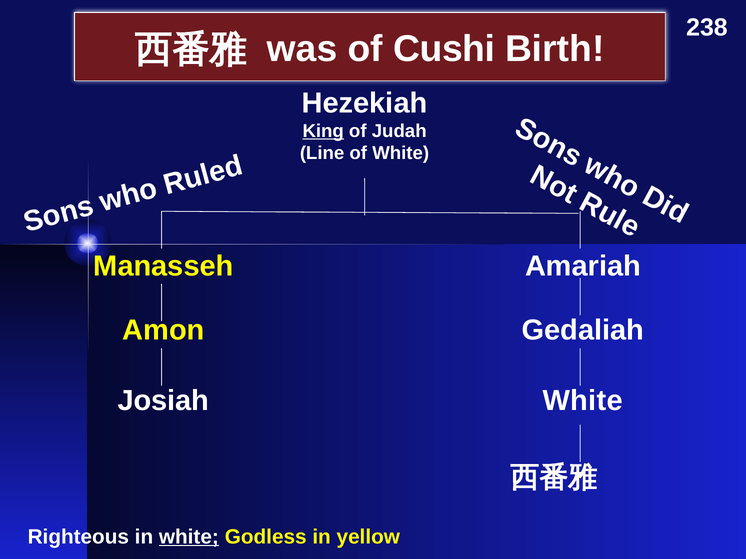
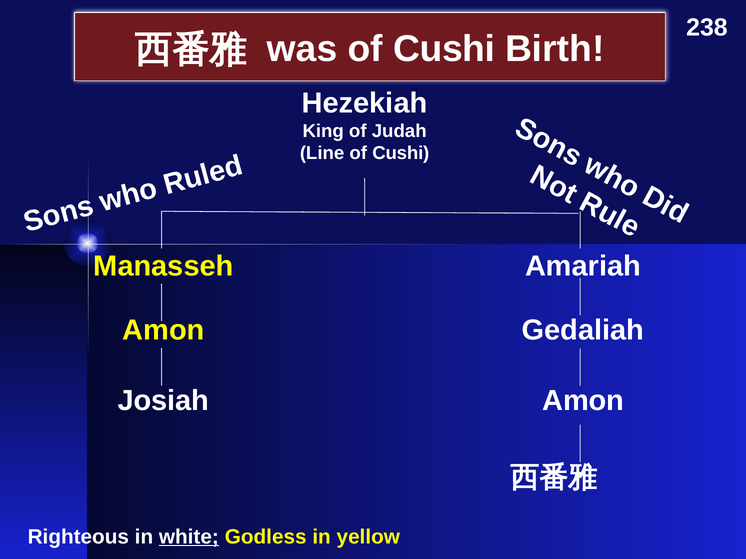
King underline: present -> none
Line of White: White -> Cushi
Josiah White: White -> Amon
